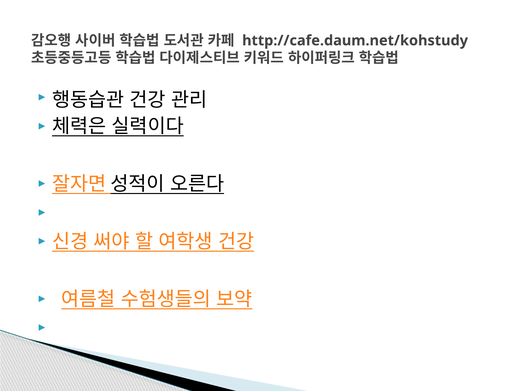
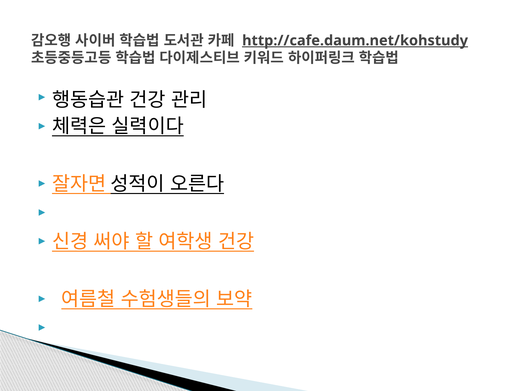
http://cafe.daum.net/kohstudy underline: none -> present
